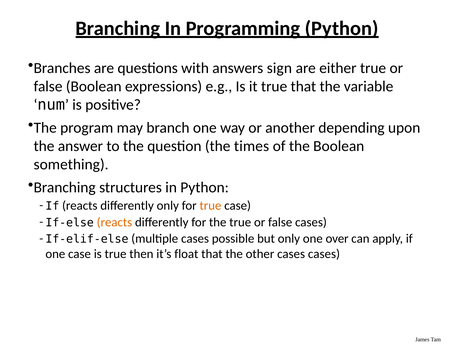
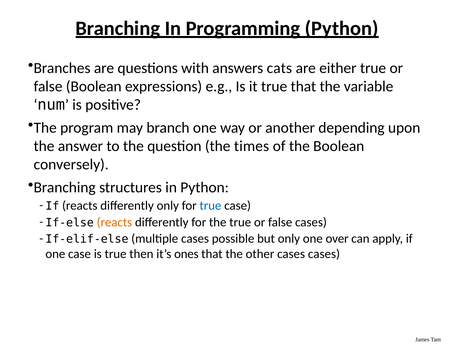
sign: sign -> cats
something: something -> conversely
true at (210, 206) colour: orange -> blue
float: float -> ones
